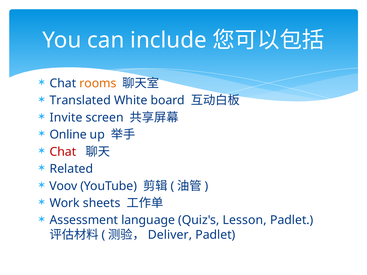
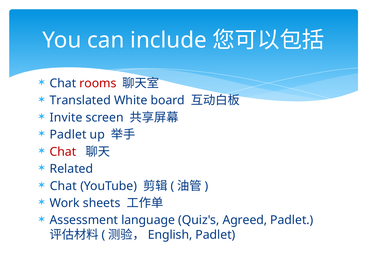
rooms colour: orange -> red
Online at (68, 135): Online -> Padlet
Voov at (63, 186): Voov -> Chat
Lesson: Lesson -> Agreed
Deliver: Deliver -> English
